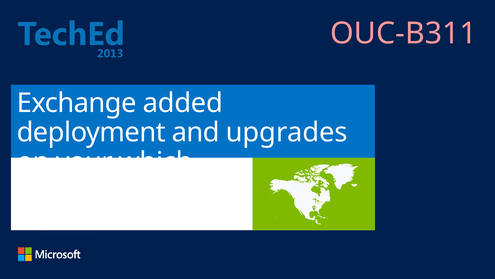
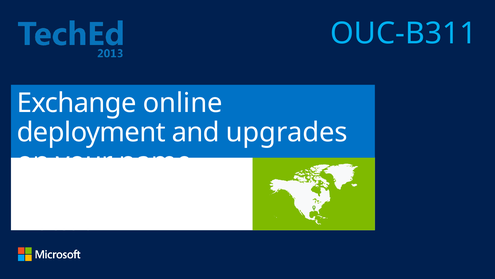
OUC-B311 colour: pink -> light blue
added: added -> online
which: which -> name
